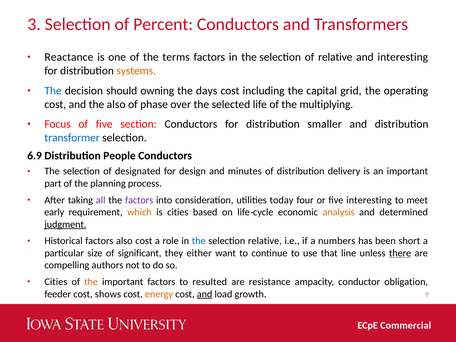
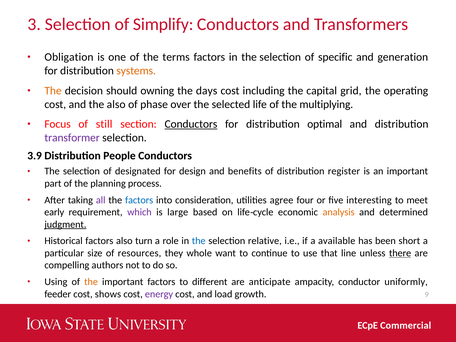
Percent: Percent -> Simplify
Reactance: Reactance -> Obligation
of relative: relative -> specific
and interesting: interesting -> generation
The at (53, 91) colour: blue -> orange
of five: five -> still
Conductors at (191, 124) underline: none -> present
smaller: smaller -> optimal
transformer colour: blue -> purple
6.9: 6.9 -> 3.9
minutes: minutes -> benefits
delivery: delivery -> register
factors at (139, 200) colour: purple -> blue
today: today -> agree
which colour: orange -> purple
is cities: cities -> large
also cost: cost -> turn
numbers: numbers -> available
significant: significant -> resources
either: either -> whole
Cities at (56, 282): Cities -> Using
resulted: resulted -> different
resistance: resistance -> anticipate
obligation: obligation -> uniformly
energy colour: orange -> purple
and at (205, 294) underline: present -> none
